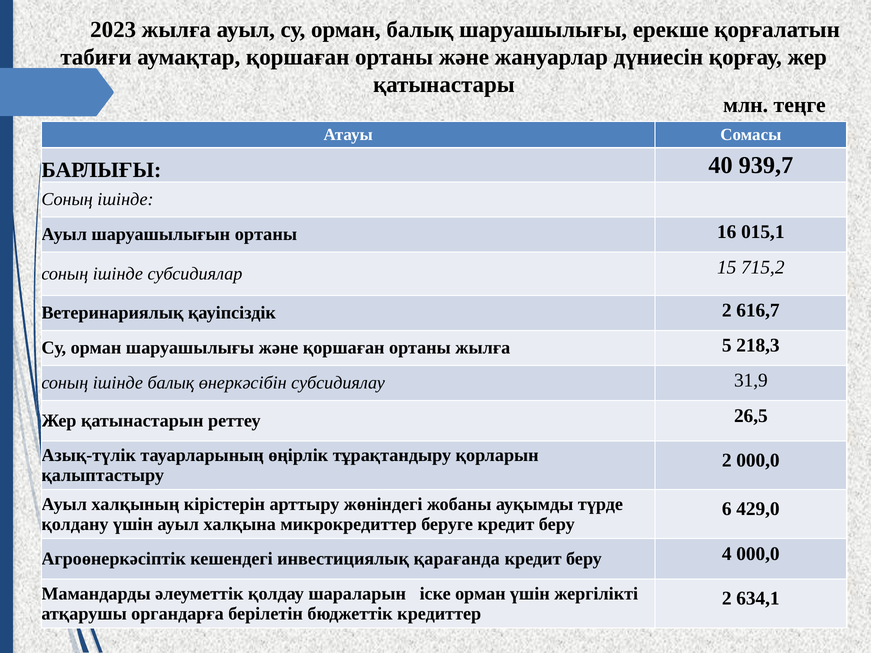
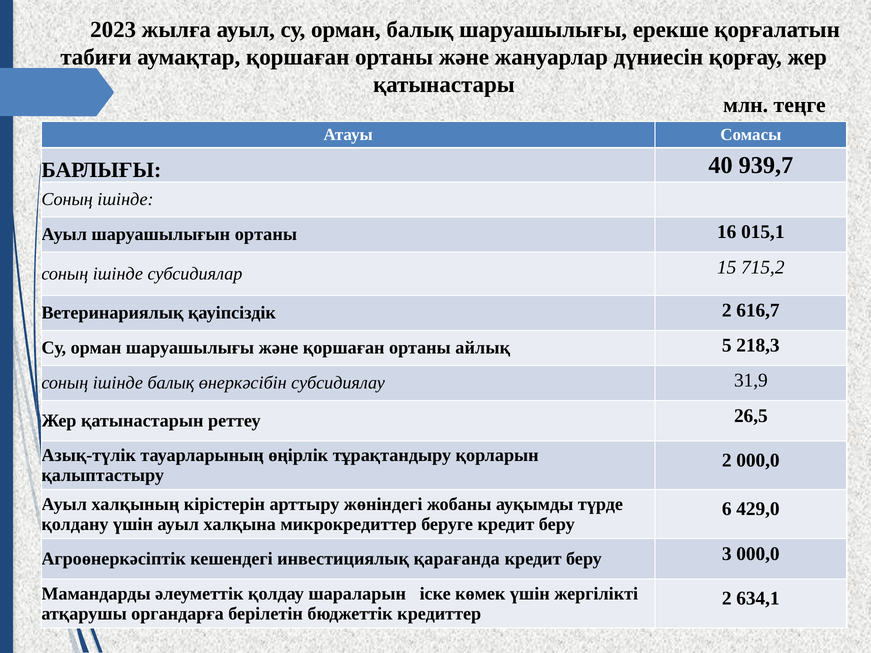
ортаны жылға: жылға -> айлық
4: 4 -> 3
іске орман: орман -> көмек
